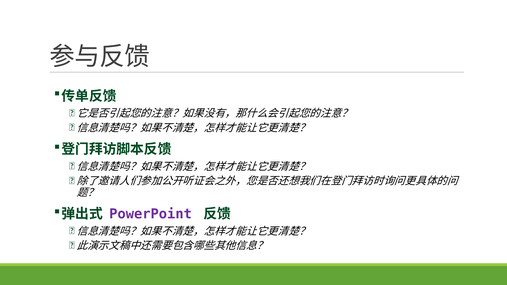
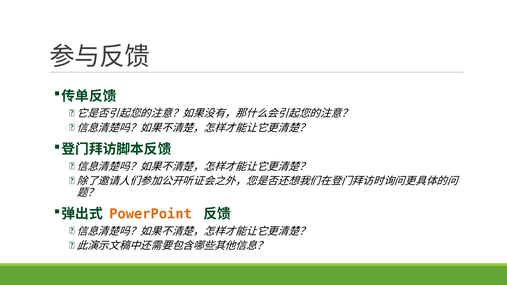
PowerPoint colour: purple -> orange
